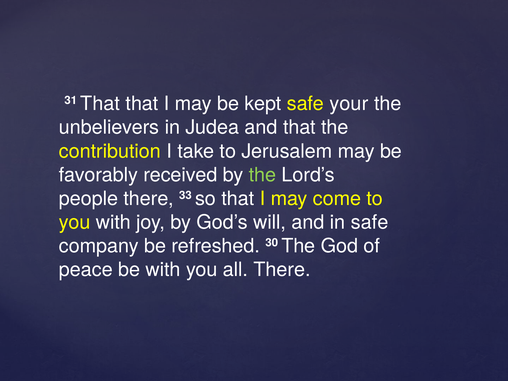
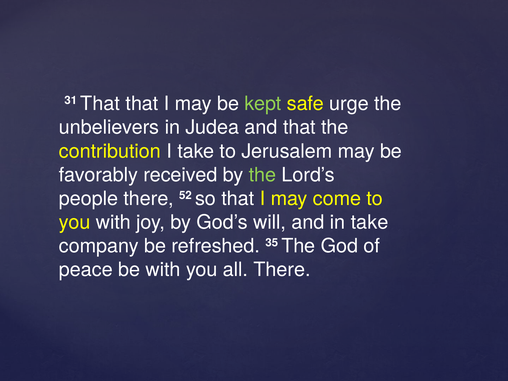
kept colour: white -> light green
your: your -> urge
33: 33 -> 52
in safe: safe -> take
30: 30 -> 35
